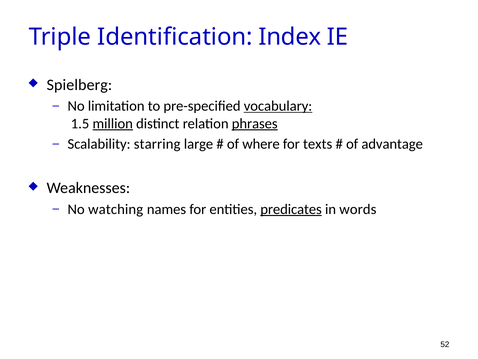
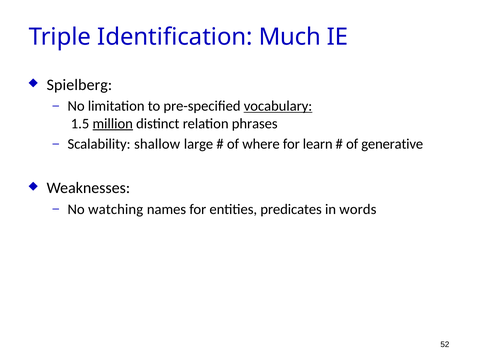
Index: Index -> Much
phrases underline: present -> none
starring: starring -> shallow
texts: texts -> learn
advantage: advantage -> generative
predicates underline: present -> none
